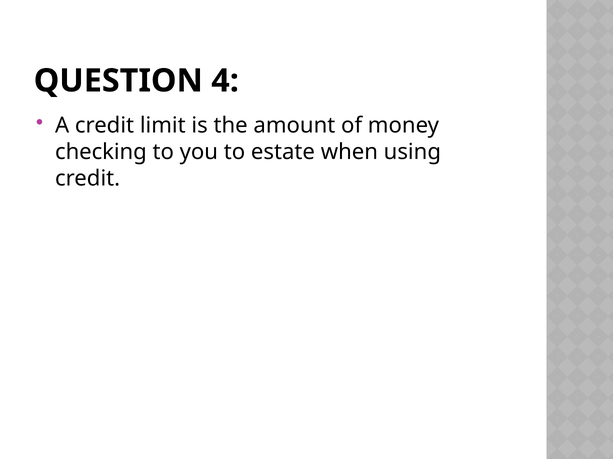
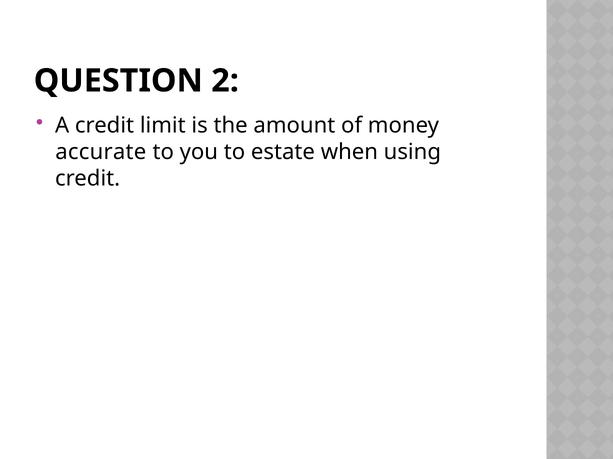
4: 4 -> 2
checking: checking -> accurate
